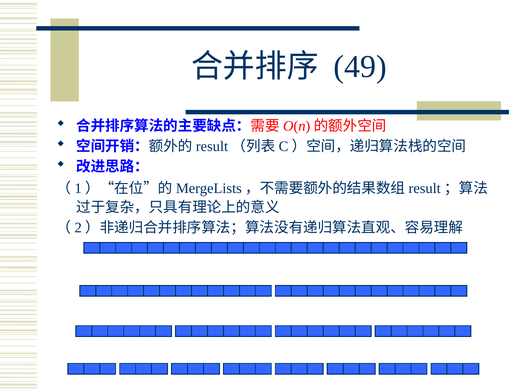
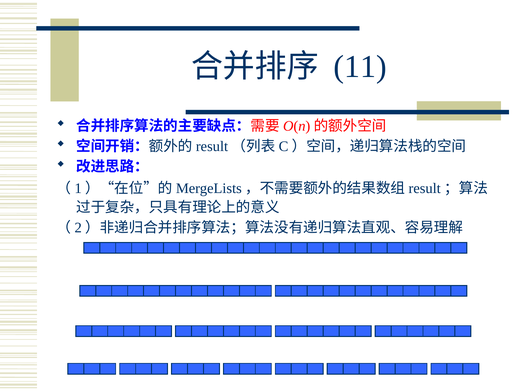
49: 49 -> 11
